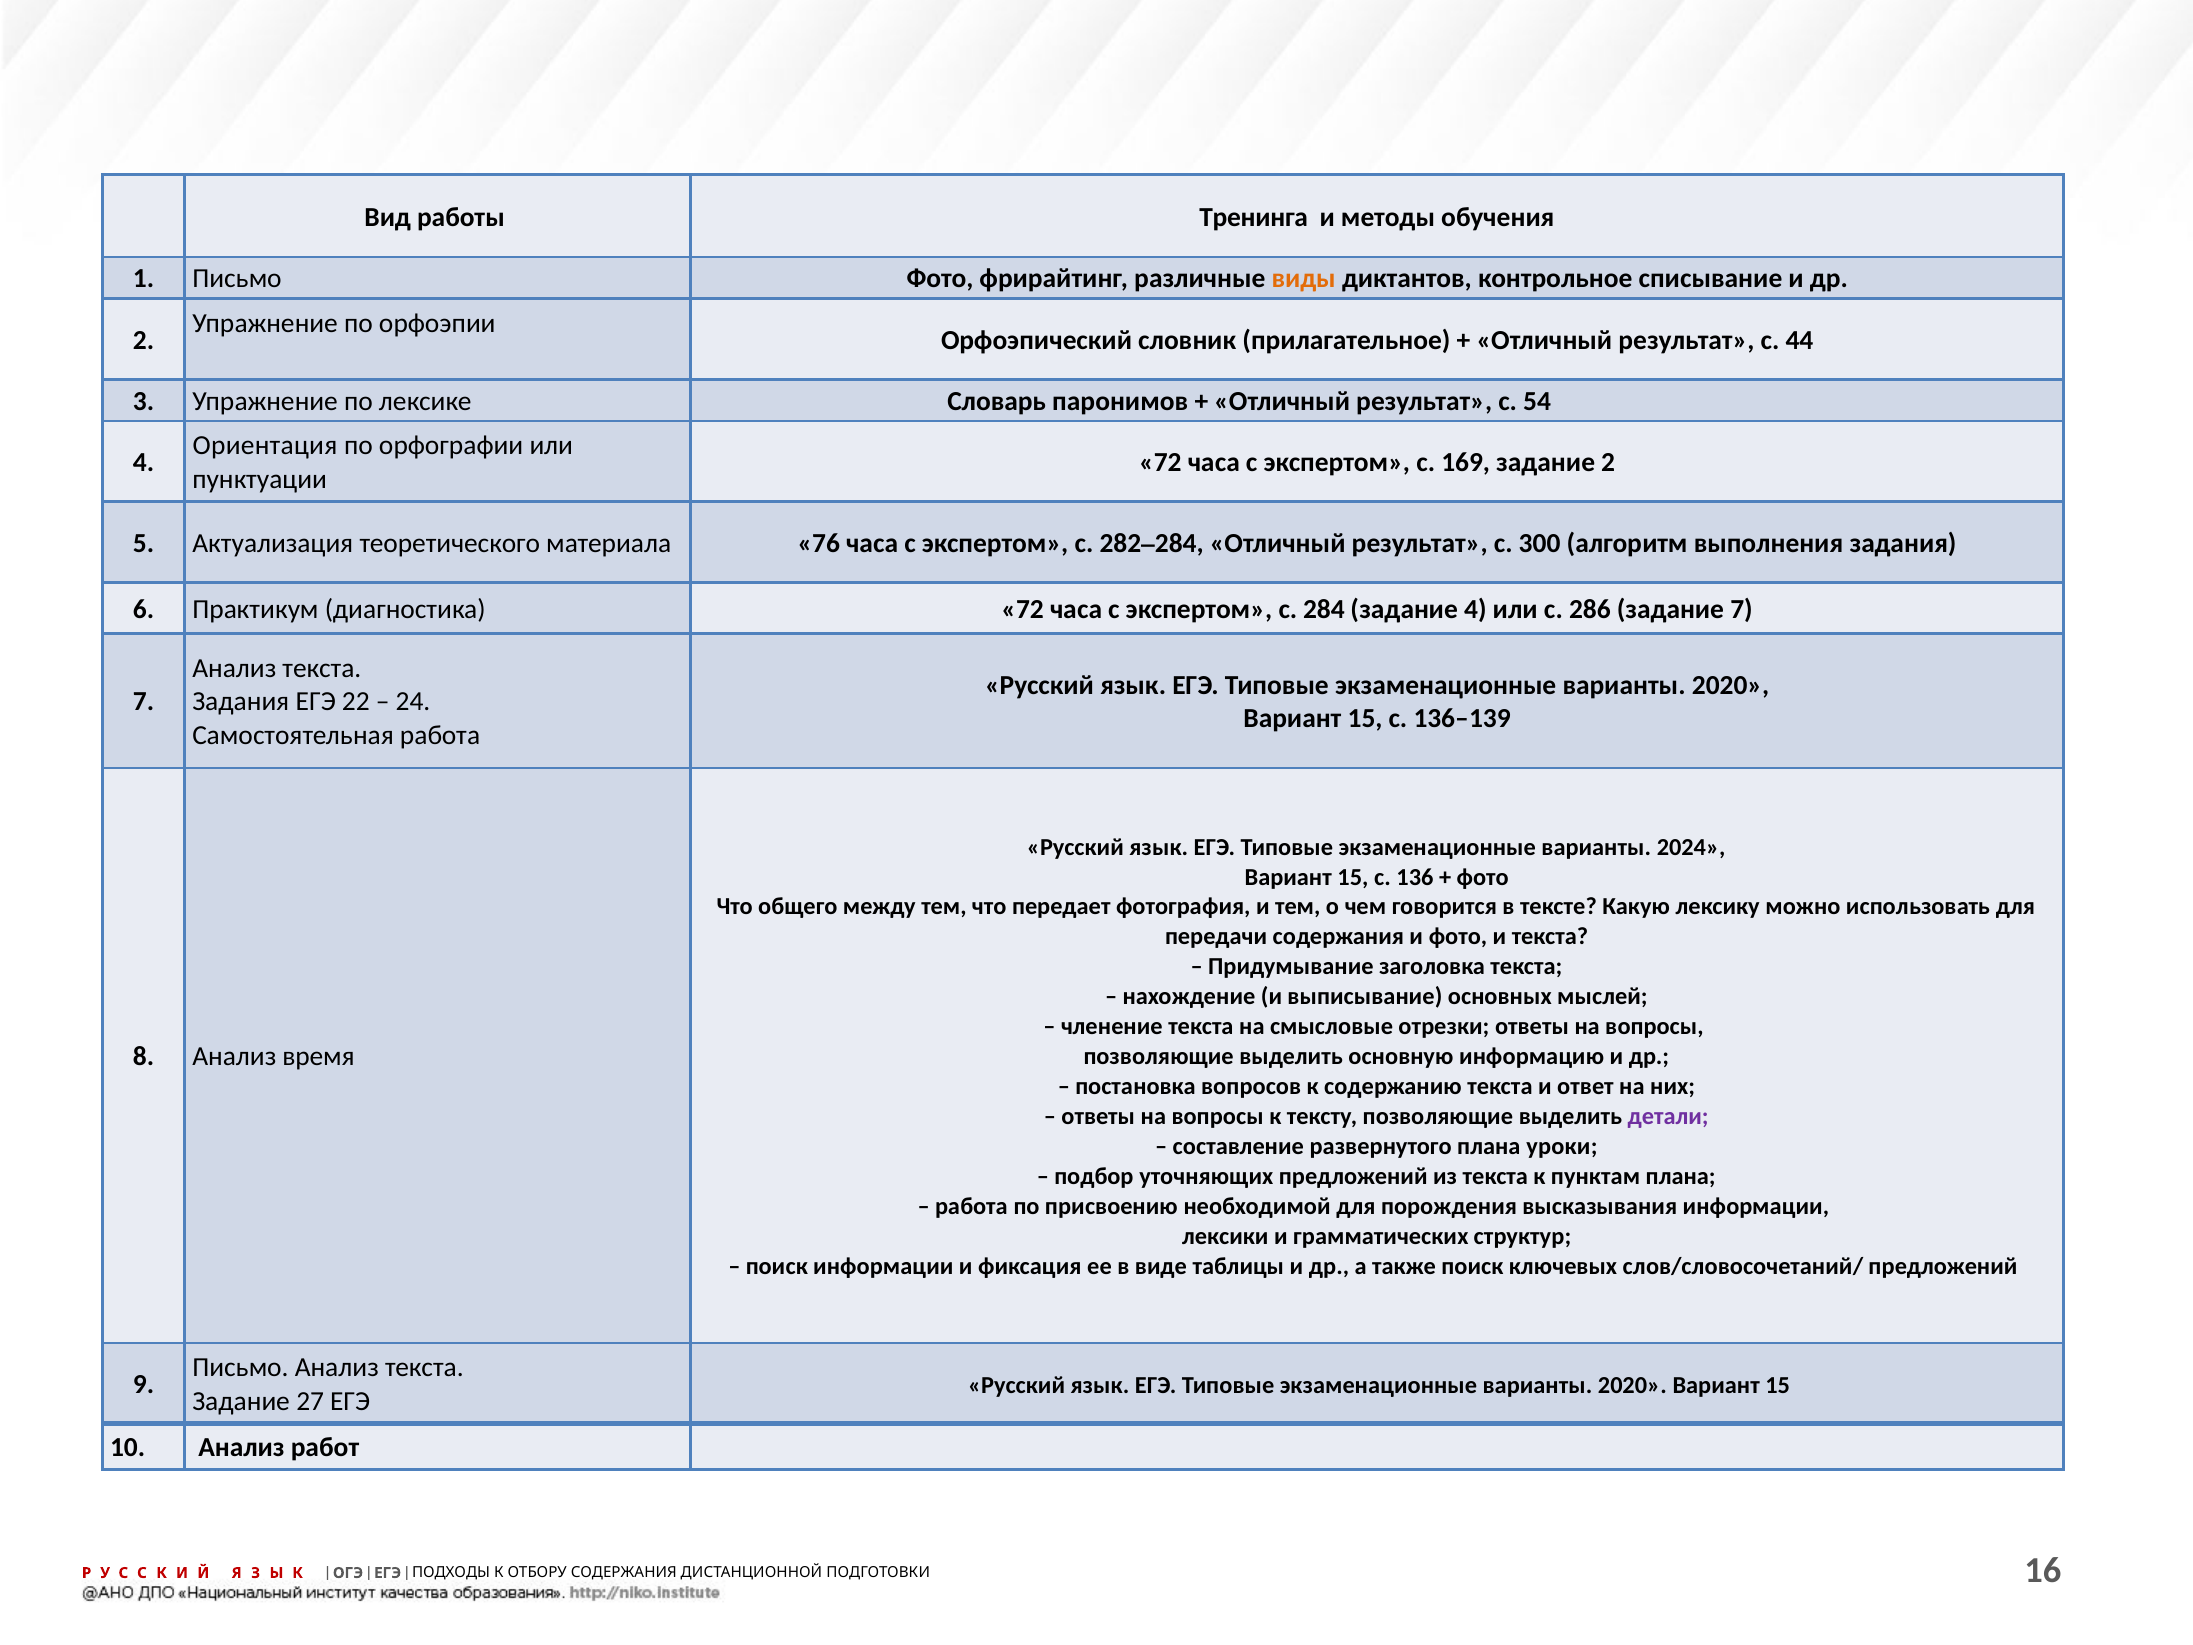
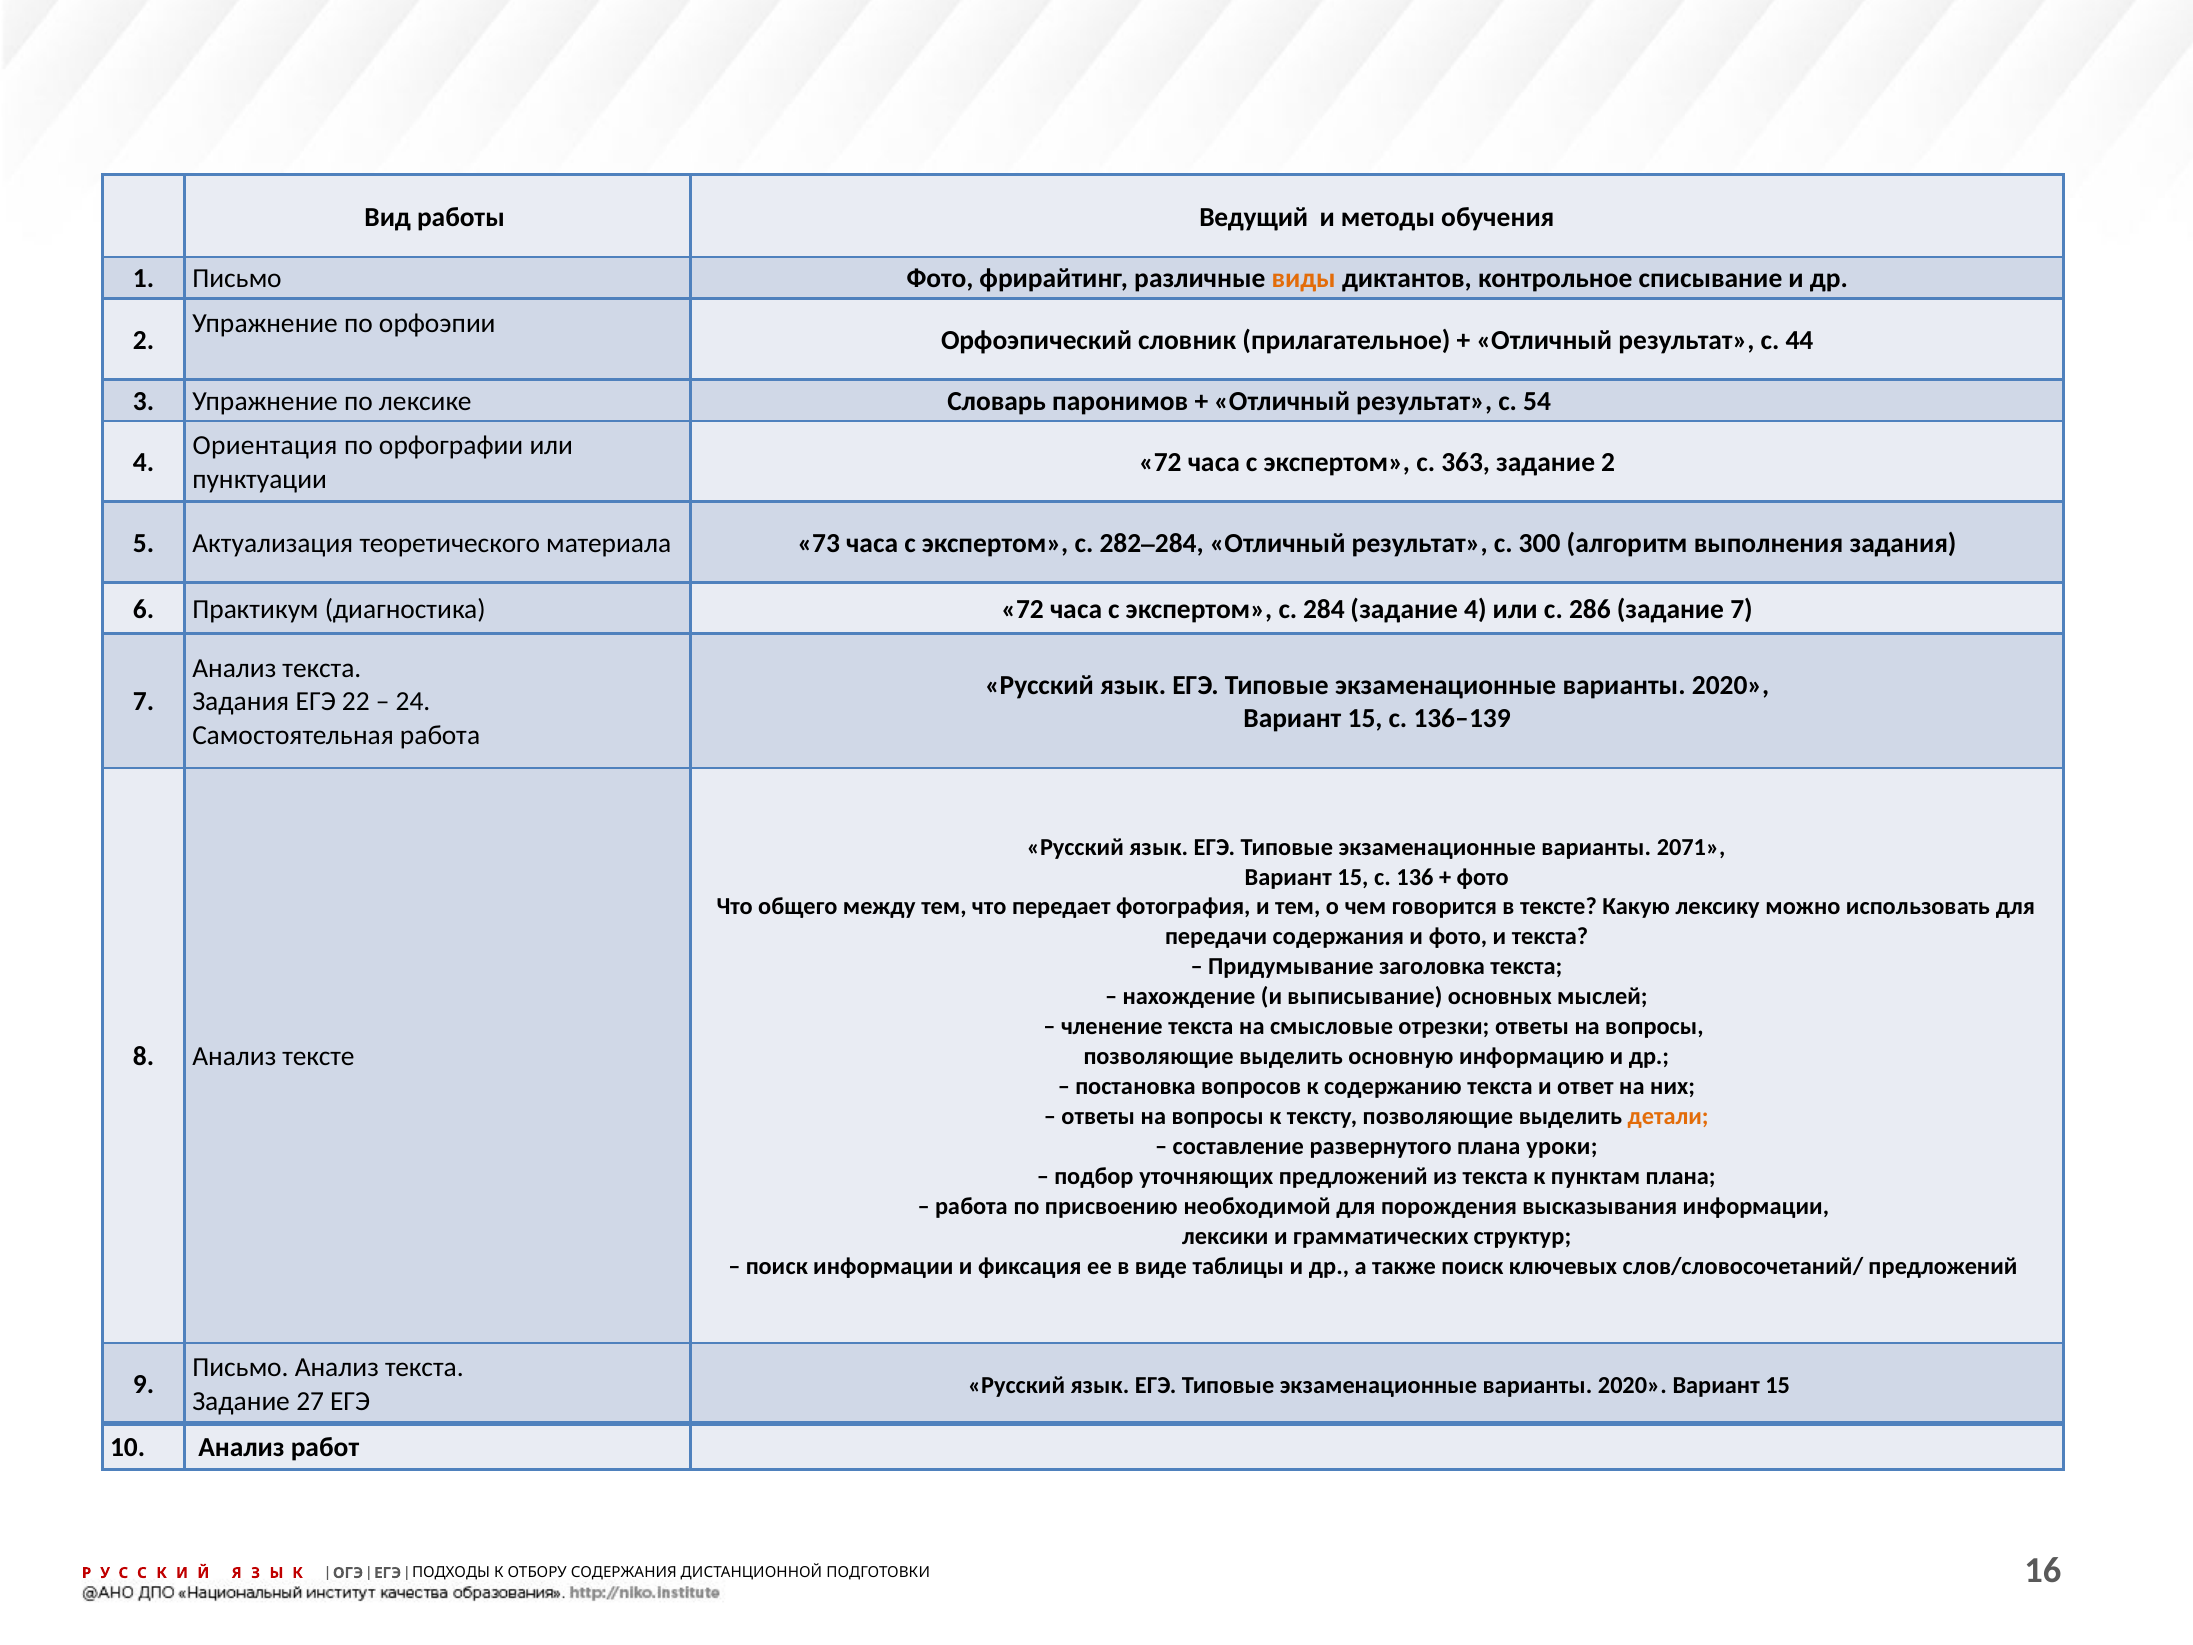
Тренинга: Тренинга -> Ведущий
169: 169 -> 363
76: 76 -> 73
2024: 2024 -> 2071
Анализ время: время -> тексте
детали colour: purple -> orange
